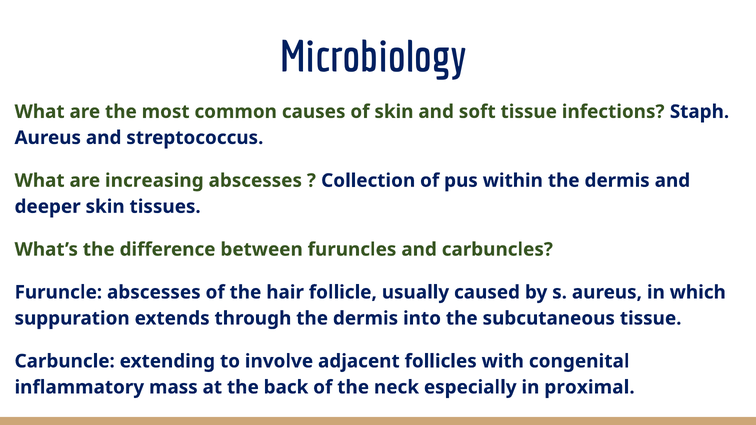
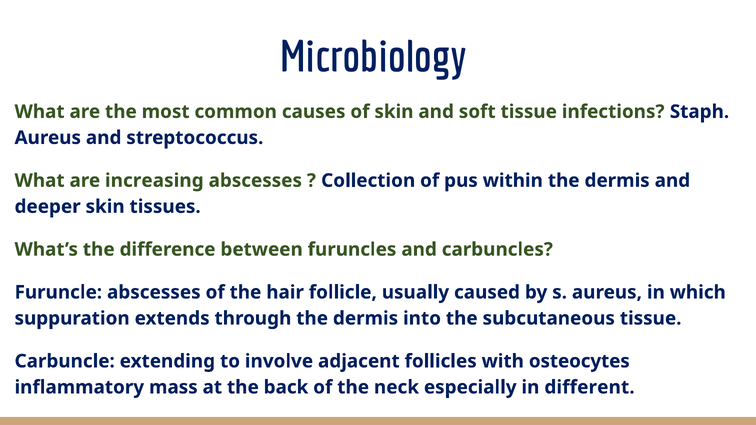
congenital: congenital -> osteocytes
proximal: proximal -> different
